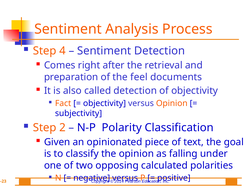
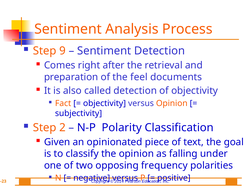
4: 4 -> 9
calculated: calculated -> frequency
